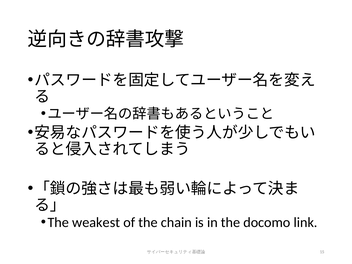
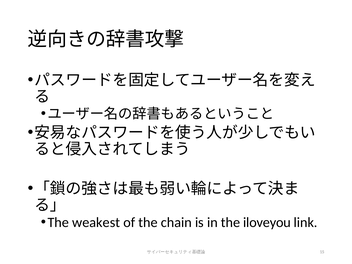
docomo: docomo -> iloveyou
